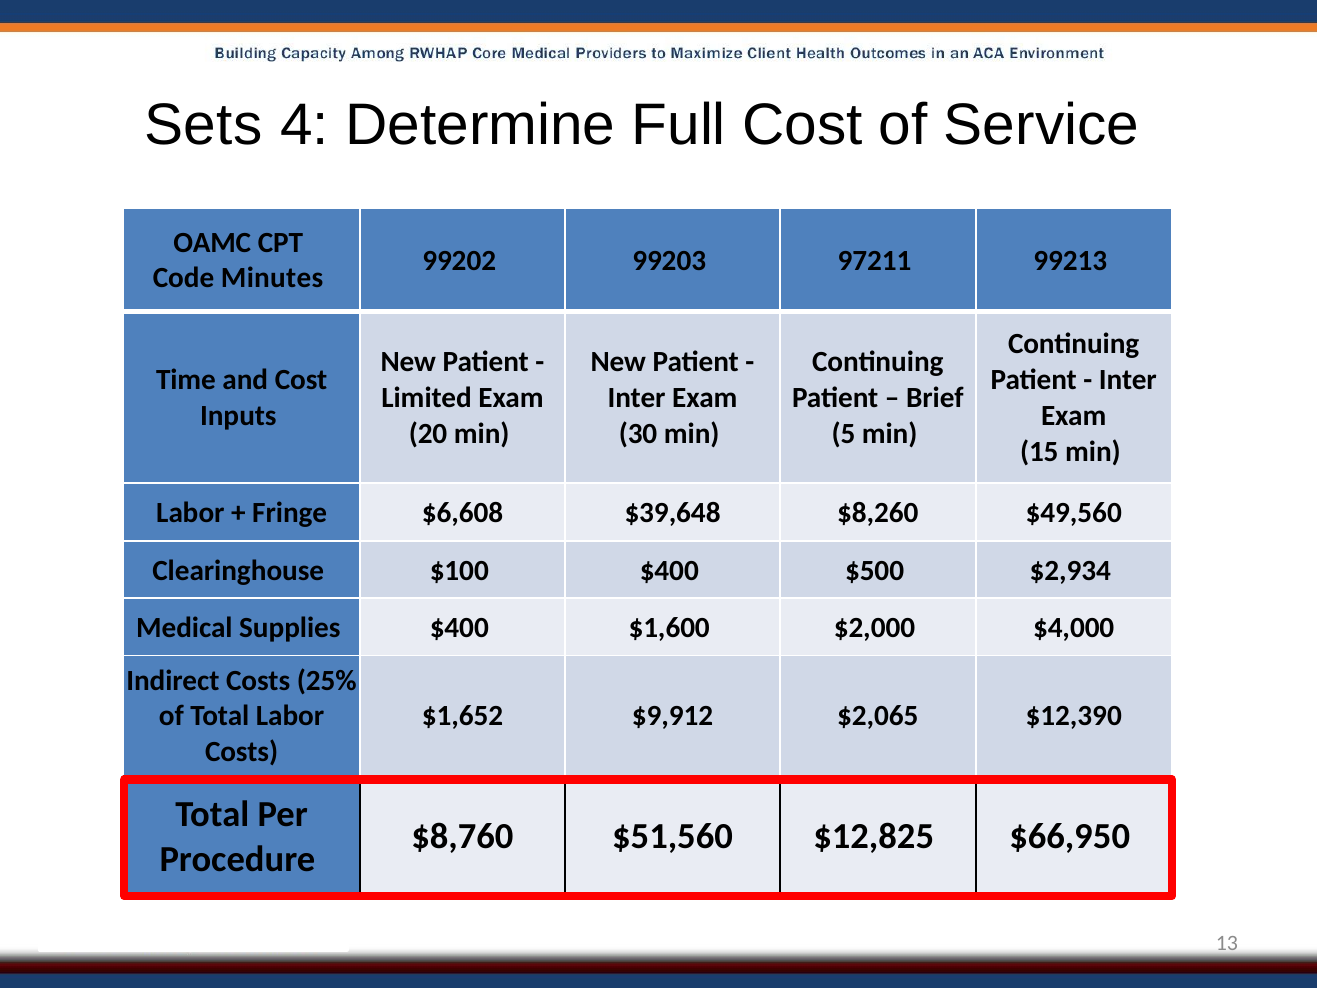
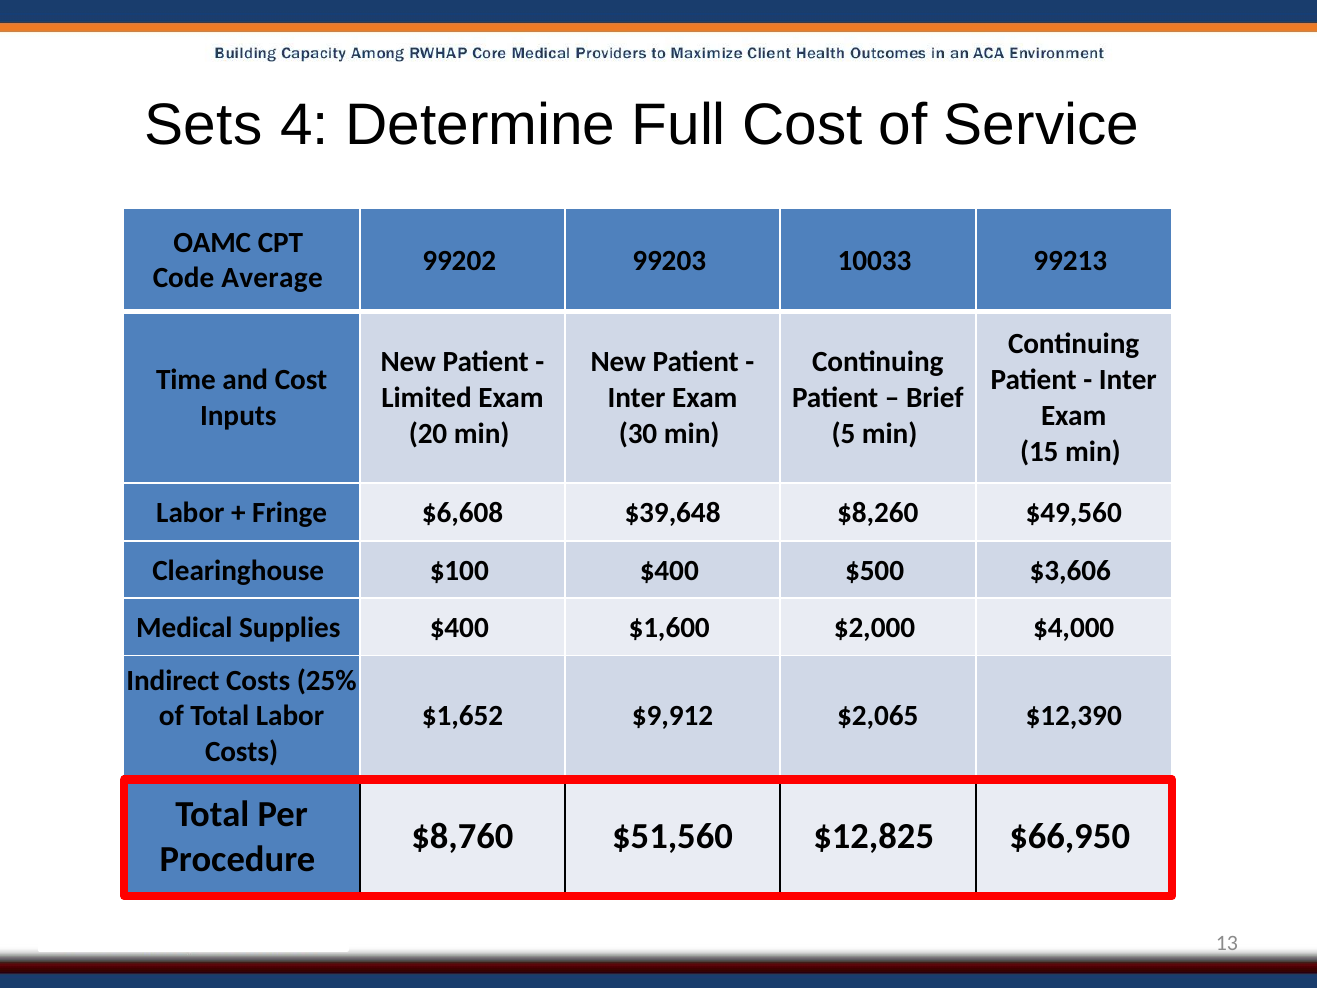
97211: 97211 -> 10033
Minutes: Minutes -> Average
$2,934: $2,934 -> $3,606
